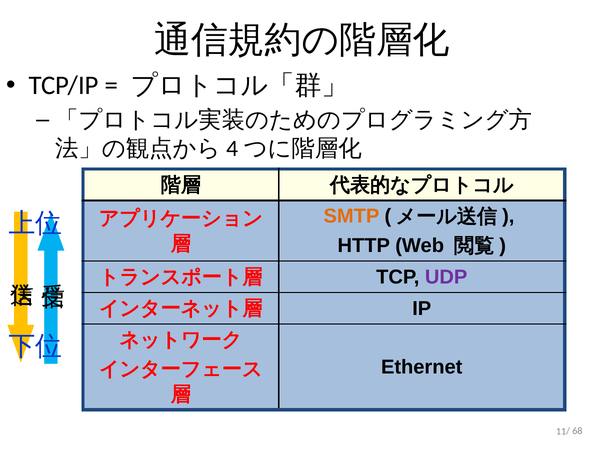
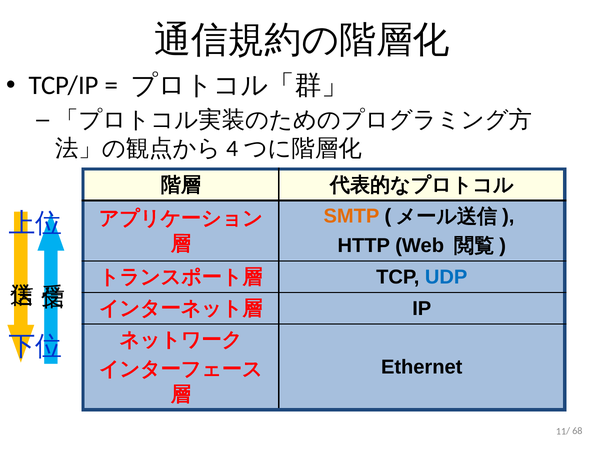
UDP colour: purple -> blue
